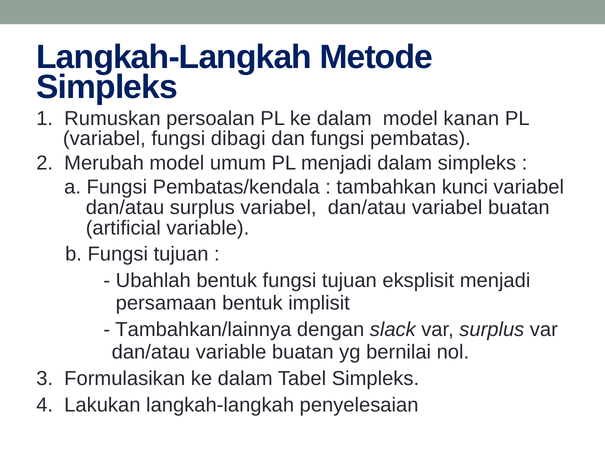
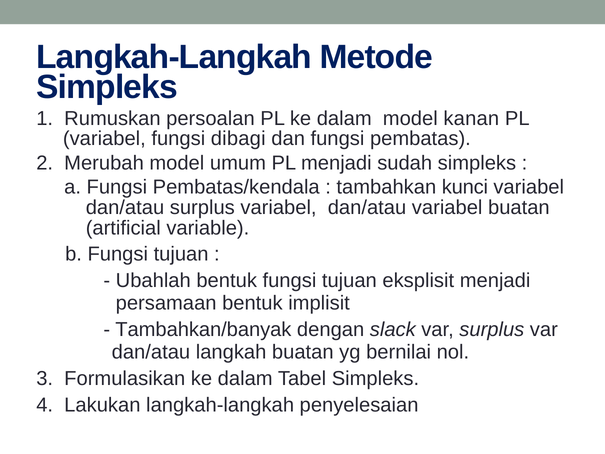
menjadi dalam: dalam -> sudah
Tambahkan/lainnya: Tambahkan/lainnya -> Tambahkan/banyak
dan/atau variable: variable -> langkah
